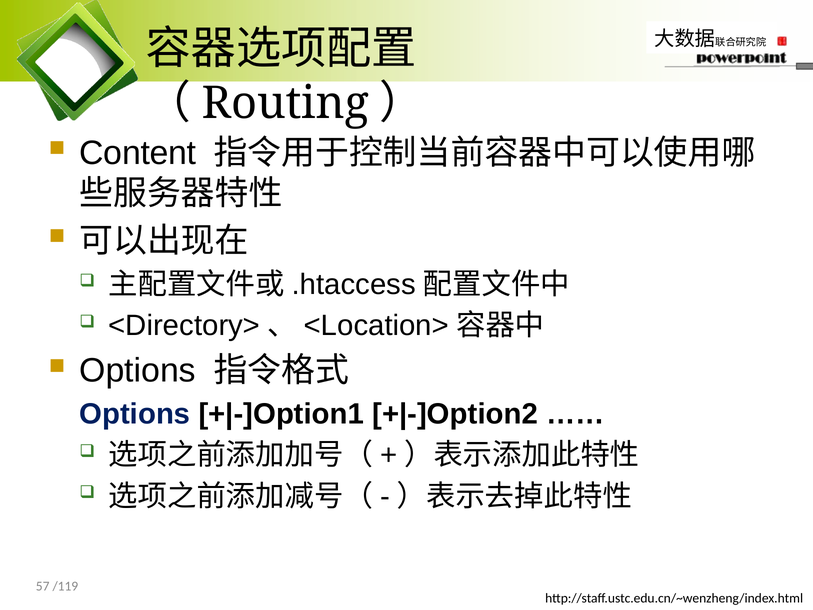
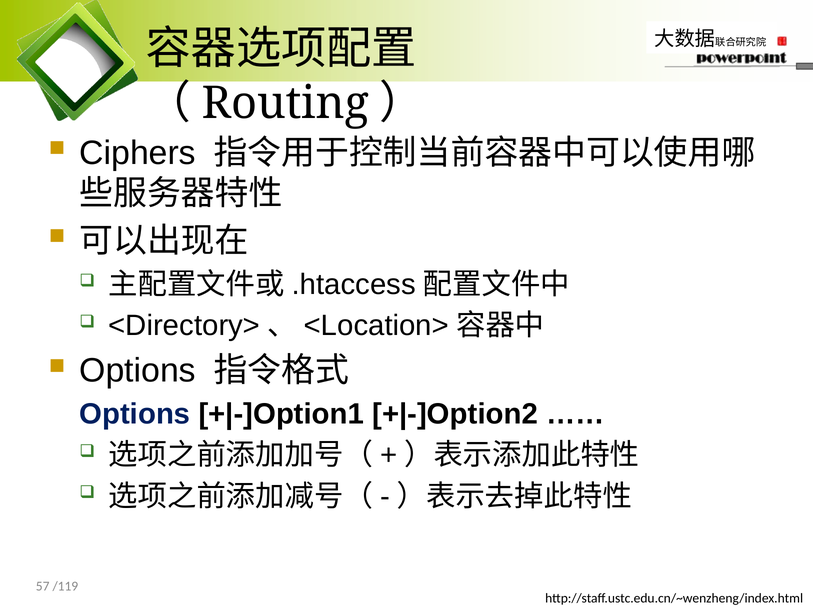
Content: Content -> Ciphers
